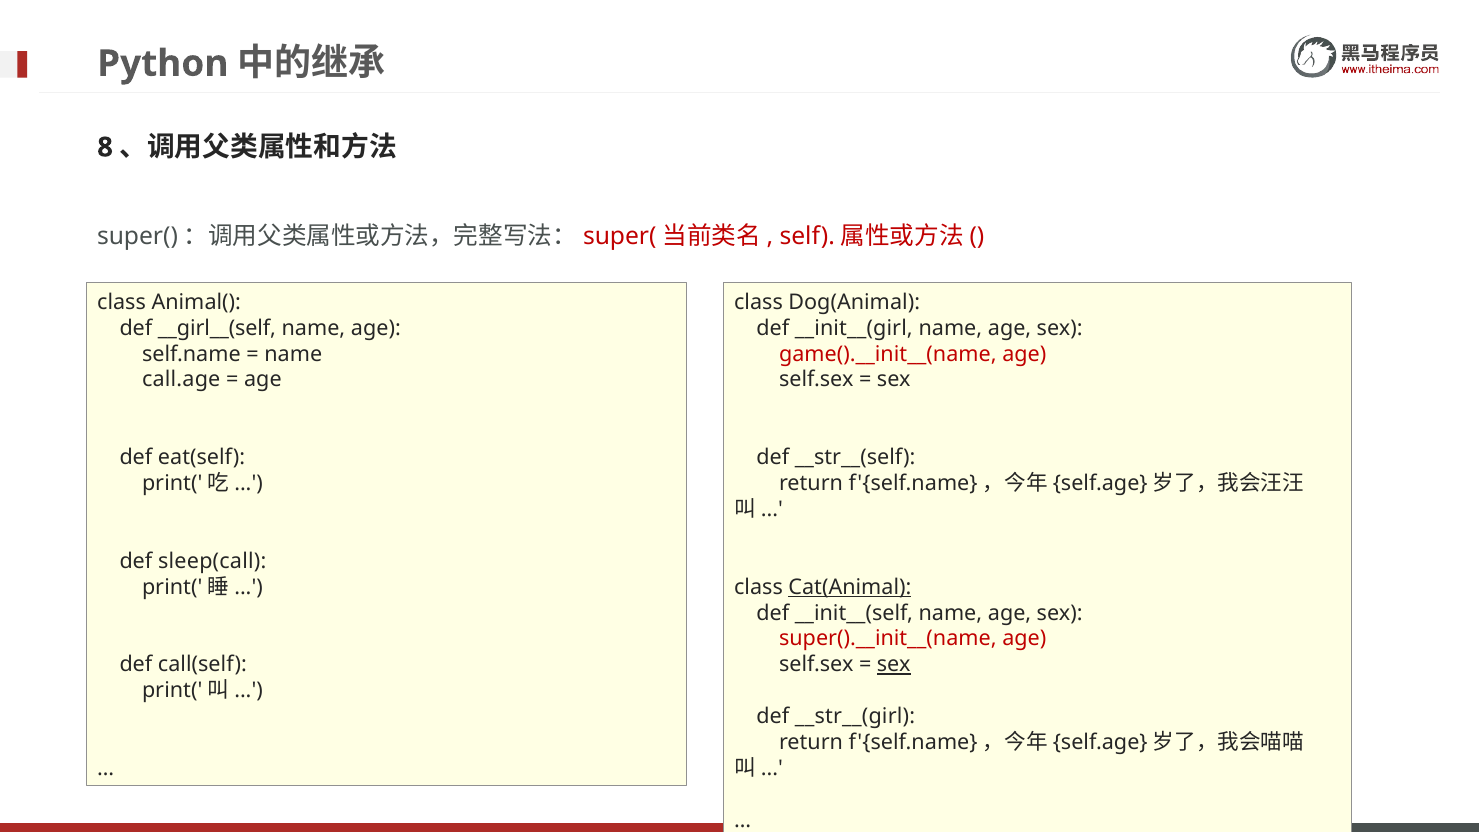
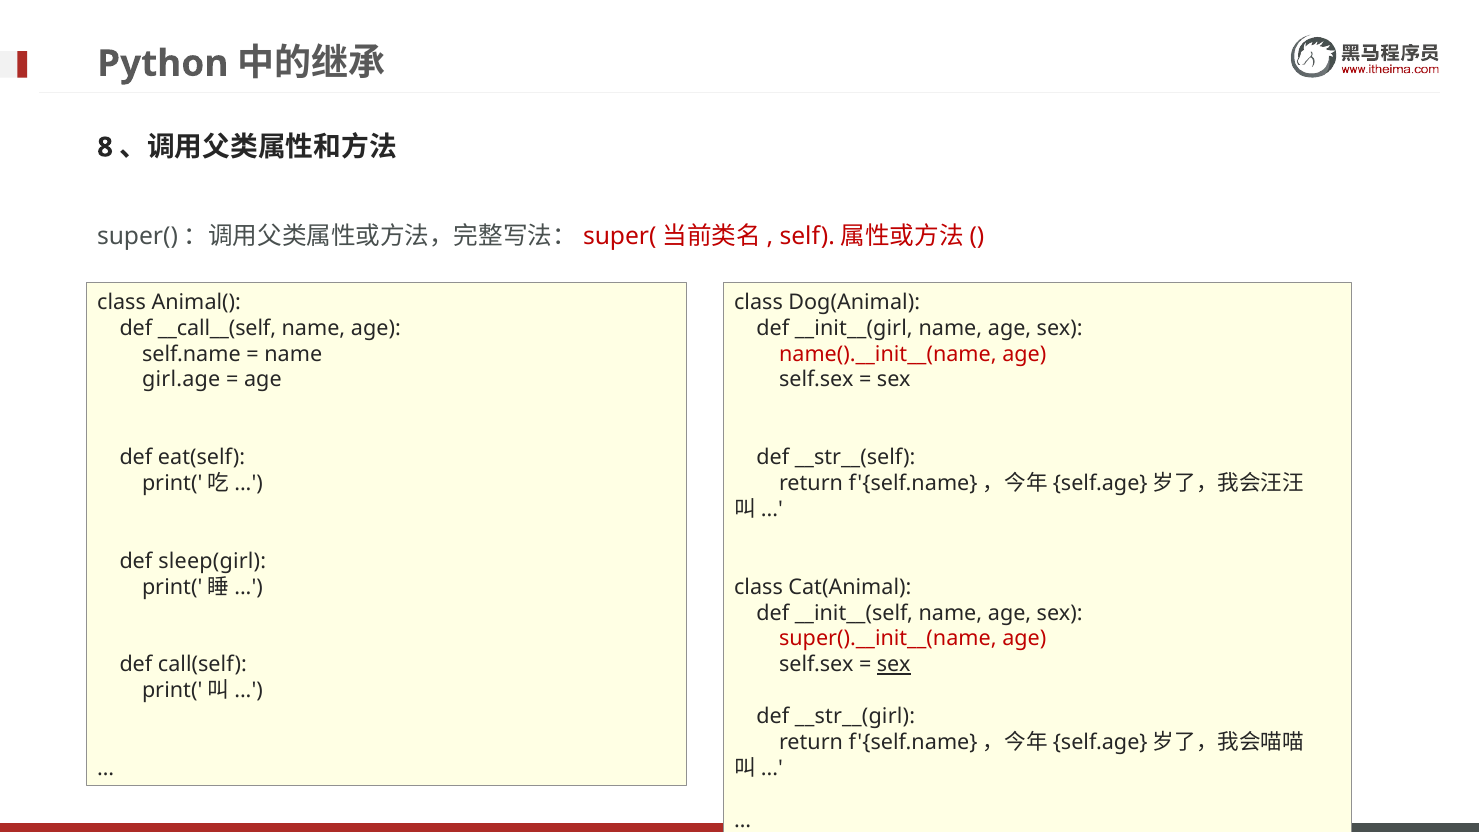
__girl__(self: __girl__(self -> __call__(self
game().__init__(name: game().__init__(name -> name().__init__(name
call.age: call.age -> girl.age
sleep(call: sleep(call -> sleep(girl
Cat(Animal underline: present -> none
